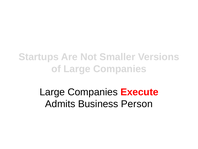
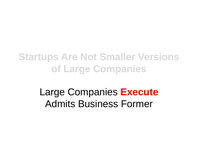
Person: Person -> Former
